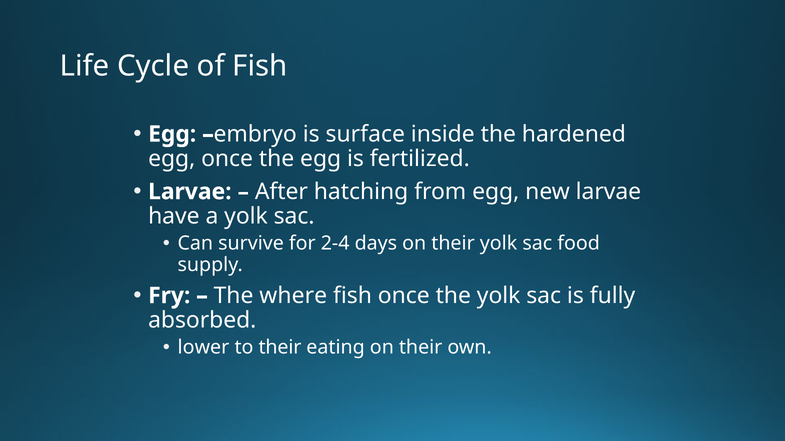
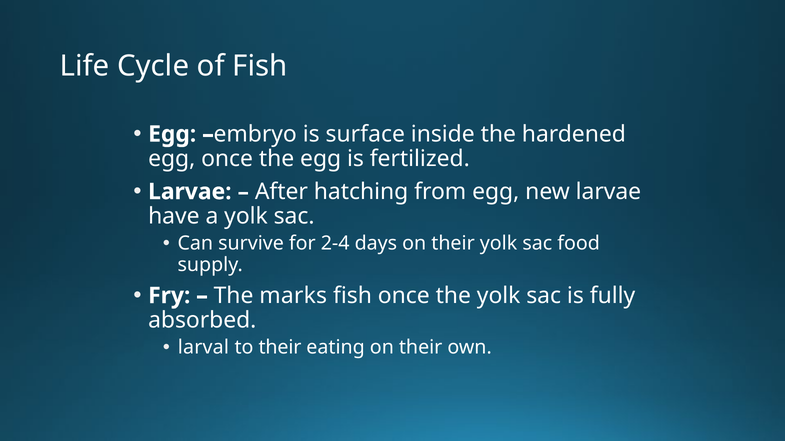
where: where -> marks
lower: lower -> larval
